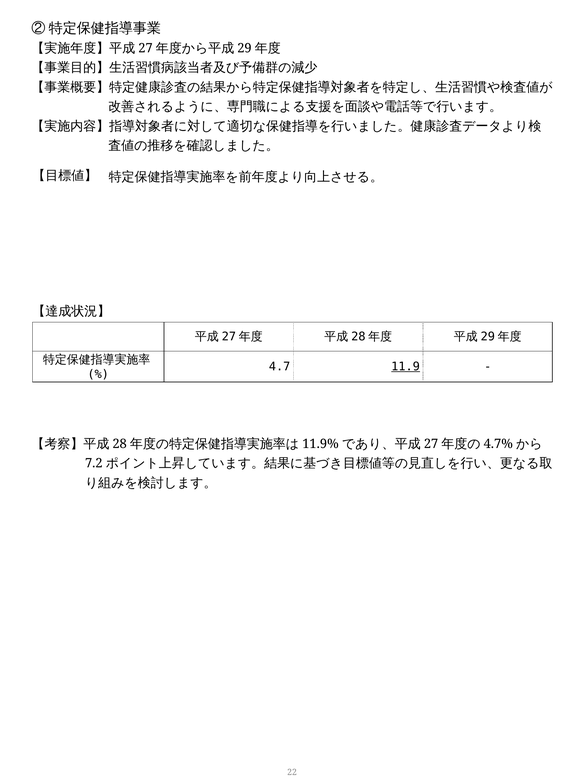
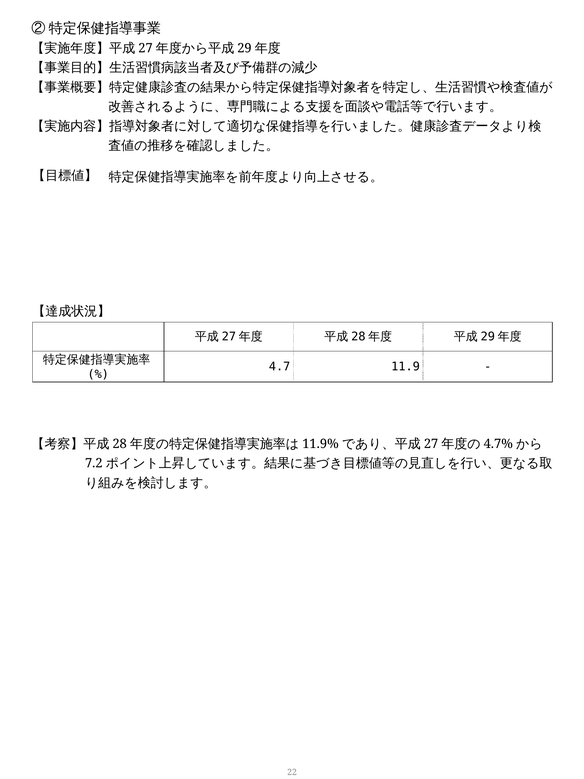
11.9 underline: present -> none
